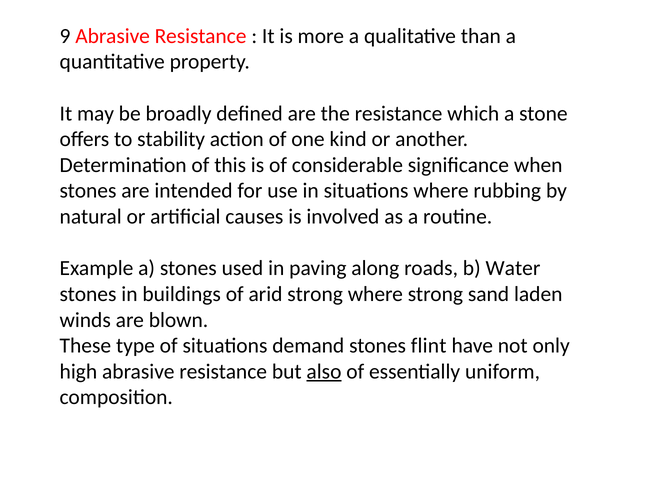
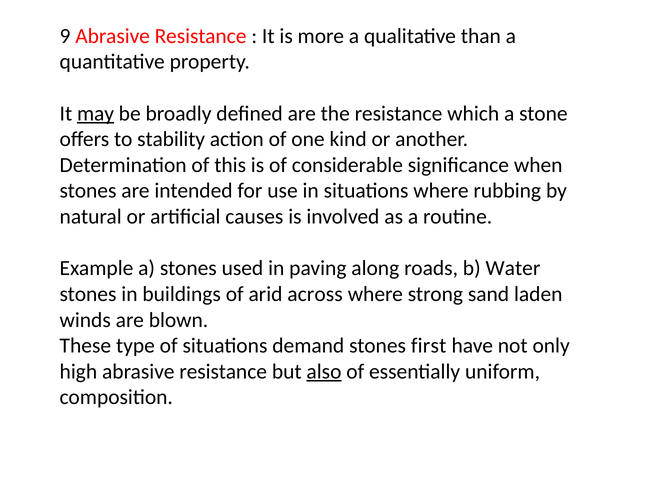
may underline: none -> present
arid strong: strong -> across
flint: flint -> first
